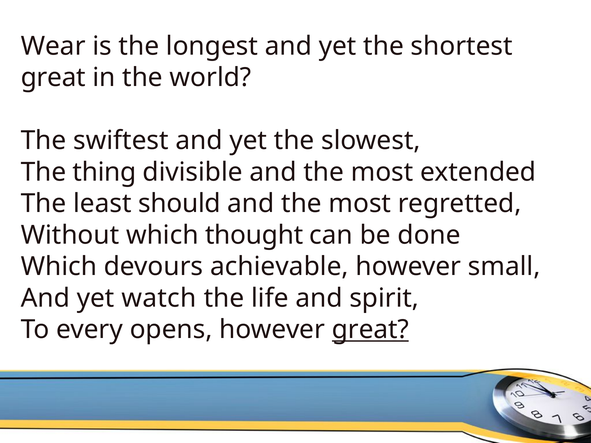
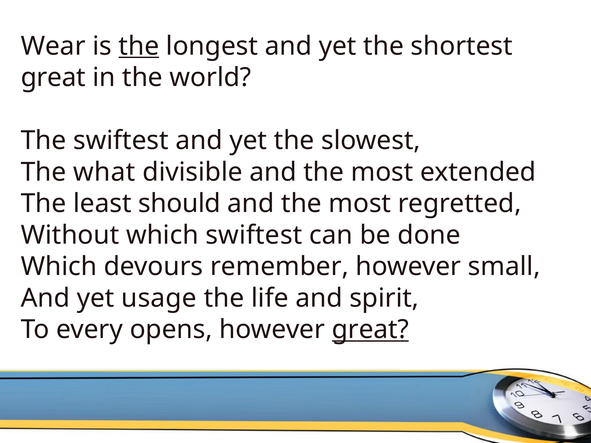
the at (139, 46) underline: none -> present
thing: thing -> what
which thought: thought -> swiftest
achievable: achievable -> remember
watch: watch -> usage
